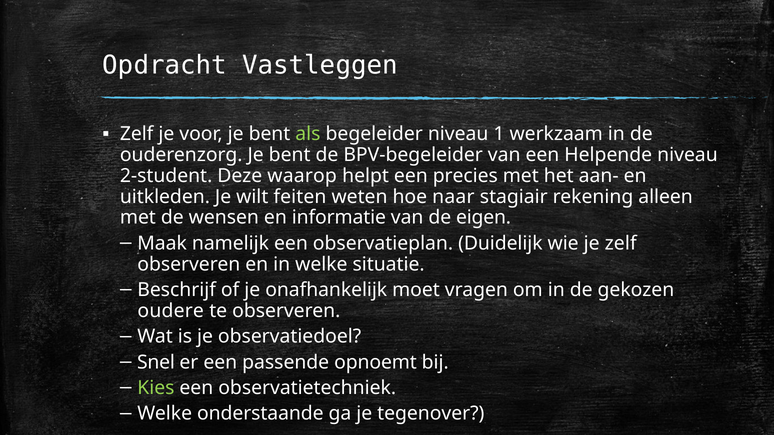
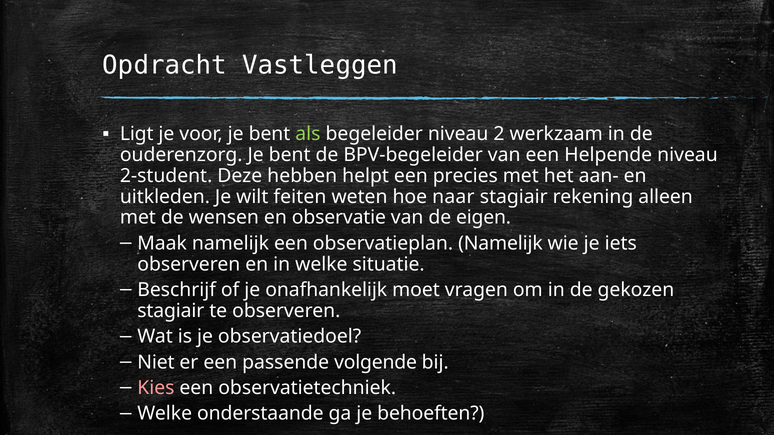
Zelf at (137, 134): Zelf -> Ligt
1: 1 -> 2
waarop: waarop -> hebben
informatie: informatie -> observatie
observatieplan Duidelijk: Duidelijk -> Namelijk
je zelf: zelf -> iets
oudere at (171, 311): oudere -> stagiair
Snel: Snel -> Niet
opnoemt: opnoemt -> volgende
Kies colour: light green -> pink
tegenover: tegenover -> behoeften
